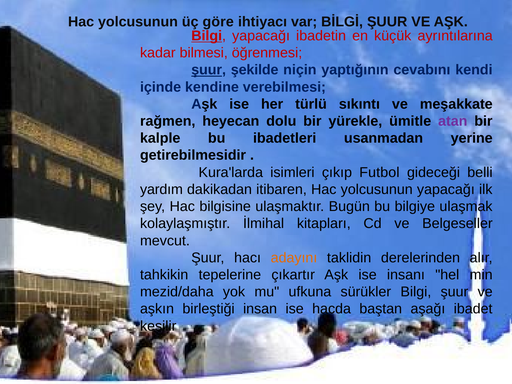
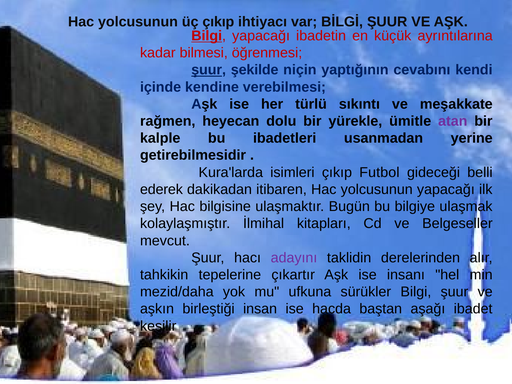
üç göre: göre -> çıkıp
yardım: yardım -> ederek
adayını colour: orange -> purple
